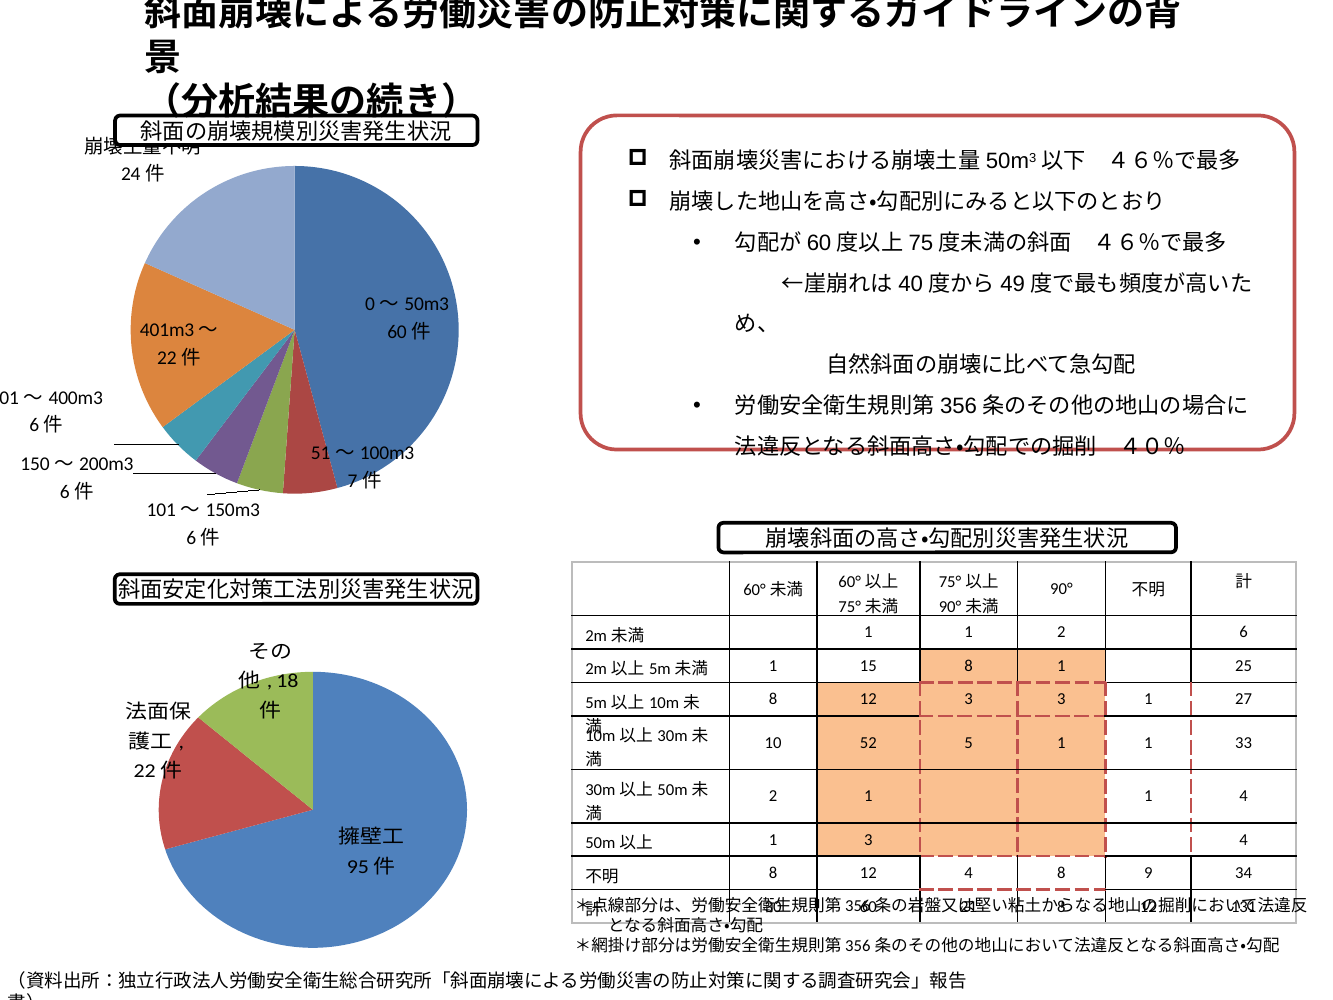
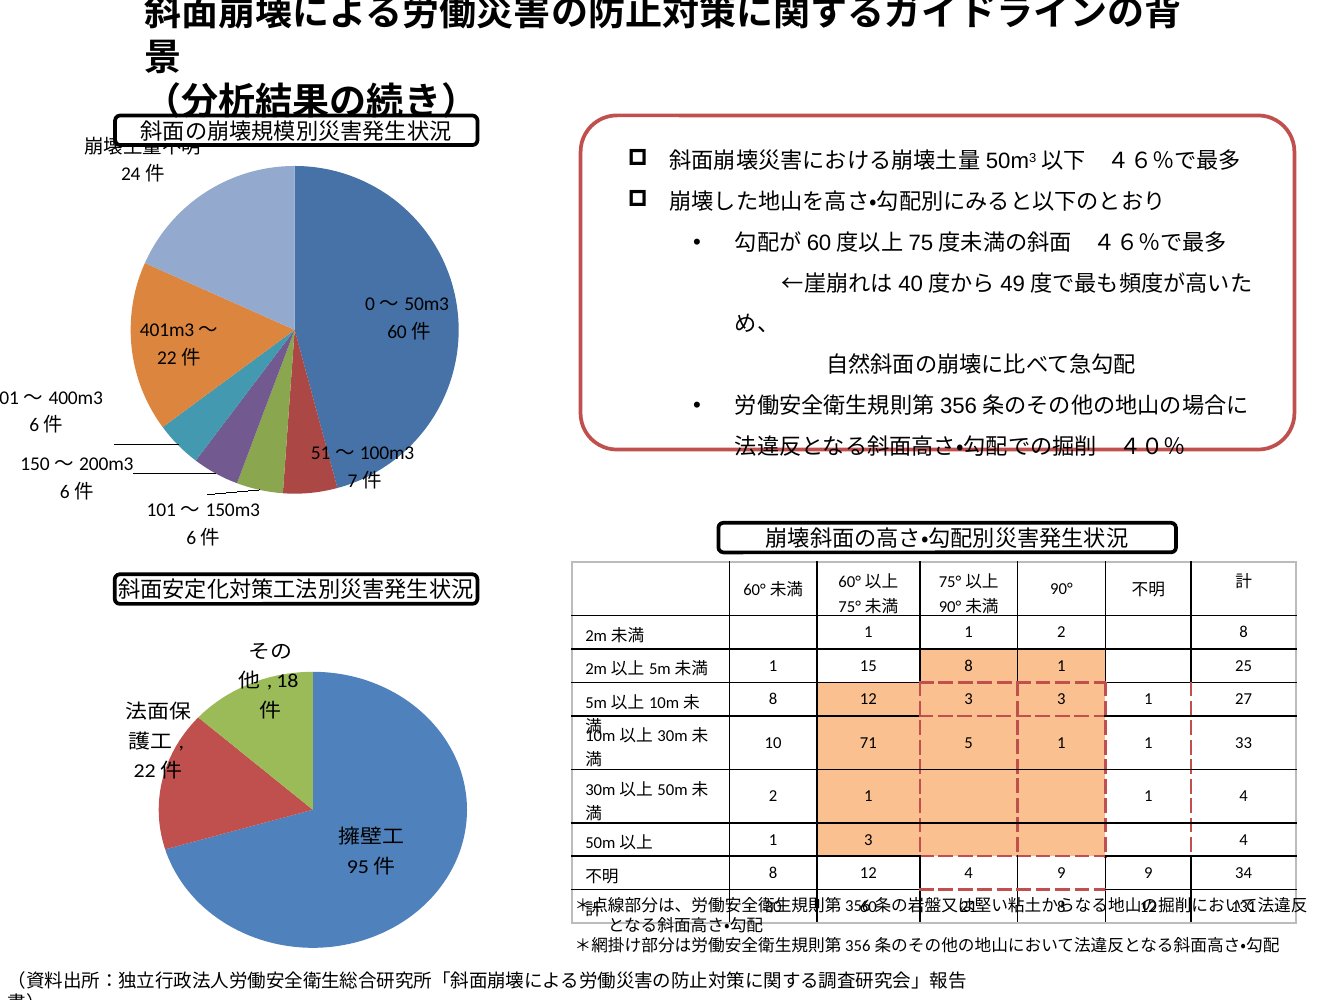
2 6: 6 -> 8
52: 52 -> 71
4 8: 8 -> 9
